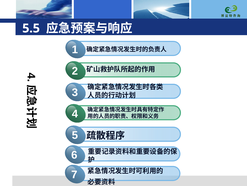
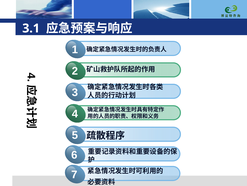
5.5: 5.5 -> 3.1
